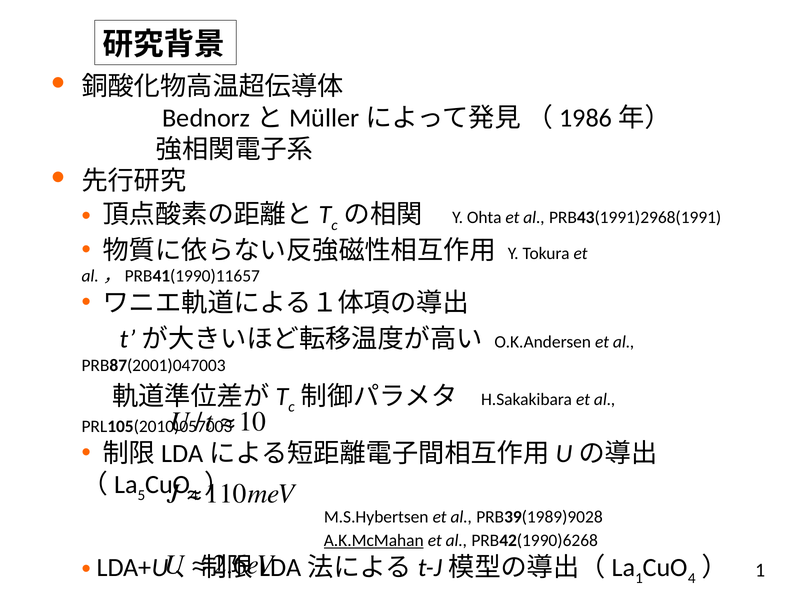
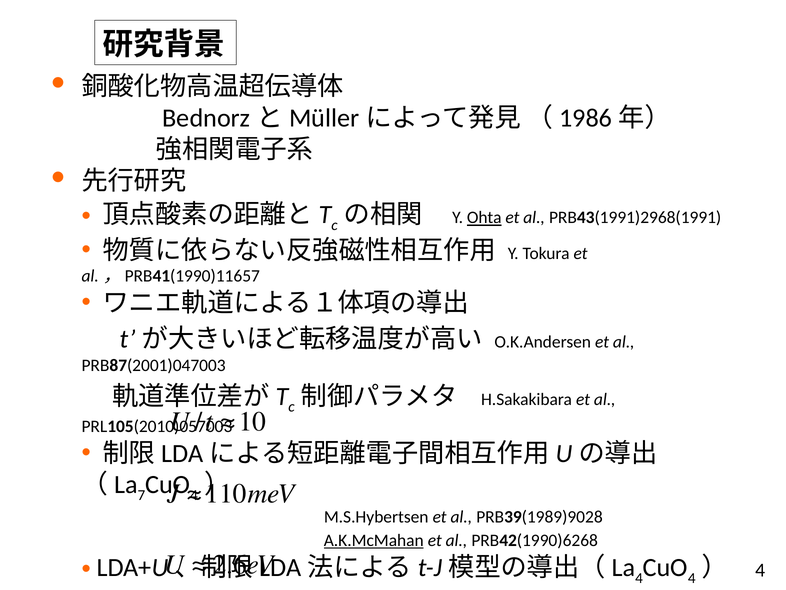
Ohta underline: none -> present
5: 5 -> 7
1 at (760, 570): 1 -> 4
1 at (639, 578): 1 -> 4
